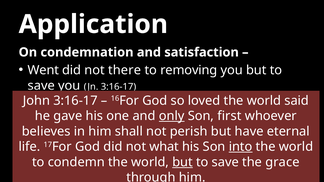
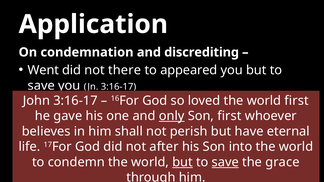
satisfaction: satisfaction -> discrediting
removing: removing -> appeared
said at (297, 101): said -> first
what: what -> after
into underline: present -> none
save at (225, 162) underline: none -> present
